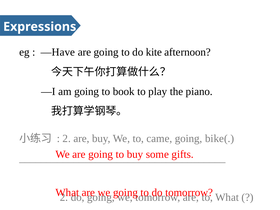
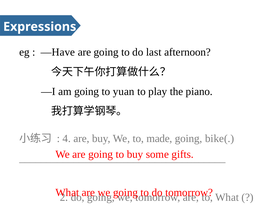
kite: kite -> last
book: book -> yuan
2 at (67, 138): 2 -> 4
came: came -> made
